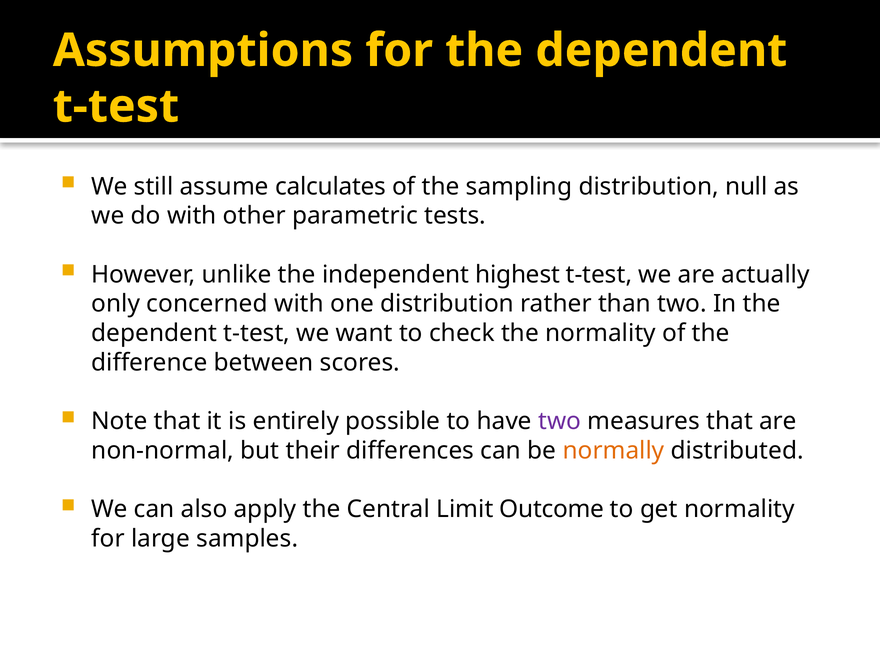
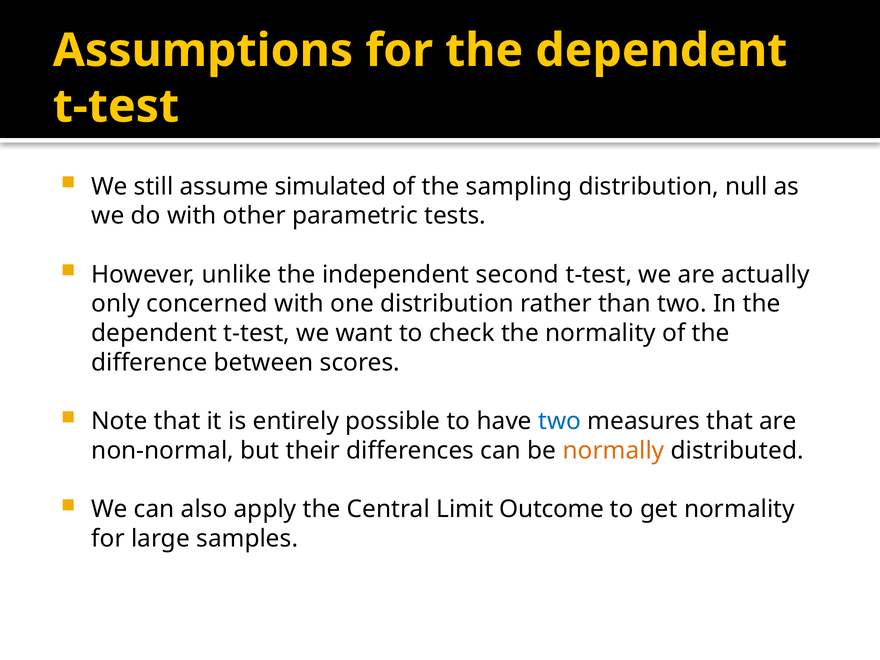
calculates: calculates -> simulated
highest: highest -> second
two at (560, 421) colour: purple -> blue
